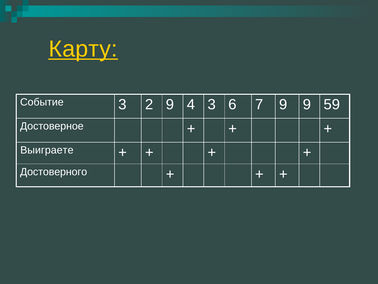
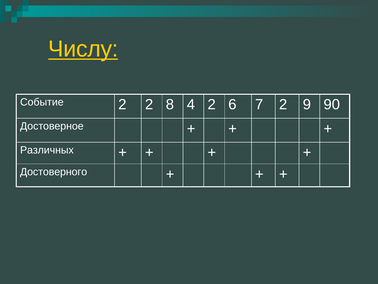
Карту: Карту -> Числу
Событие 3: 3 -> 2
2 9: 9 -> 8
4 3: 3 -> 2
7 9: 9 -> 2
59: 59 -> 90
Выиграете: Выиграете -> Различных
